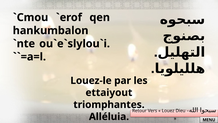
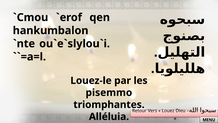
ettaiyout: ettaiyout -> pisemmo
